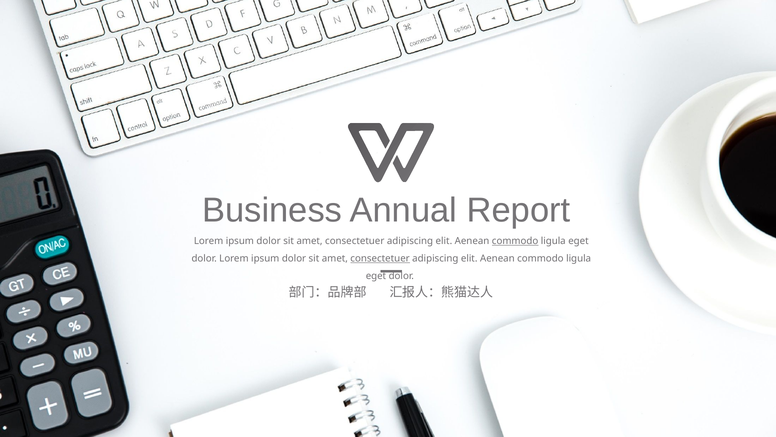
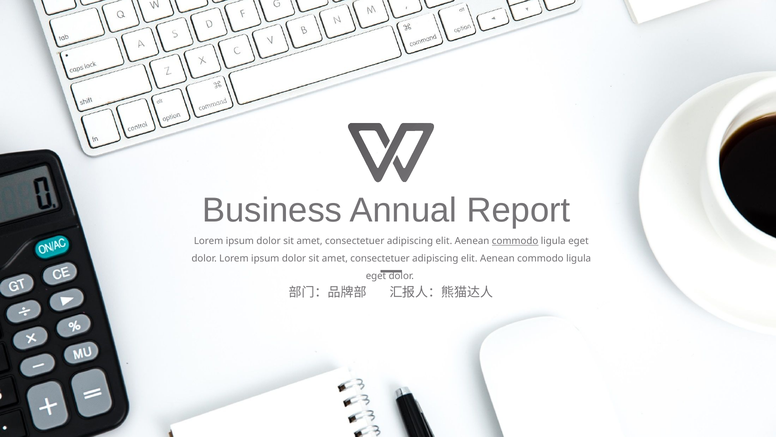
consectetuer at (380, 258) underline: present -> none
